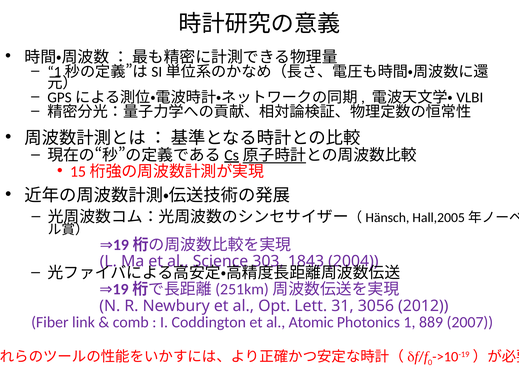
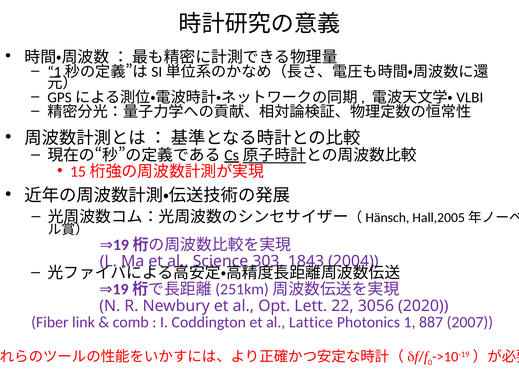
31: 31 -> 22
2012: 2012 -> 2020
Atomic: Atomic -> Lattice
889: 889 -> 887
